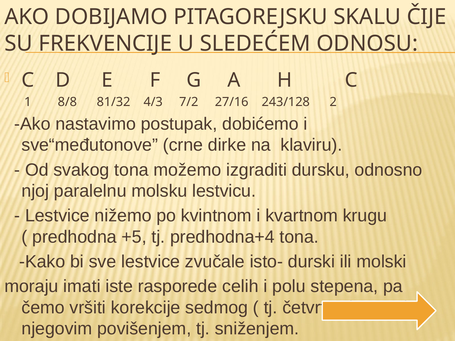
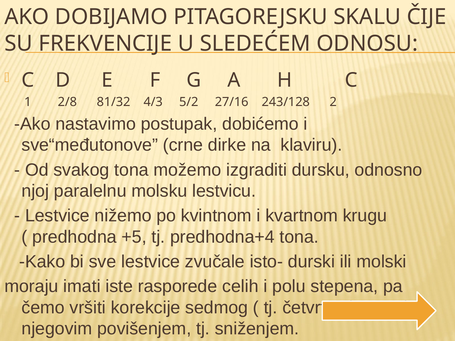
8/8: 8/8 -> 2/8
7/2: 7/2 -> 5/2
